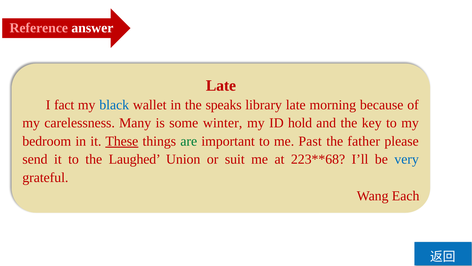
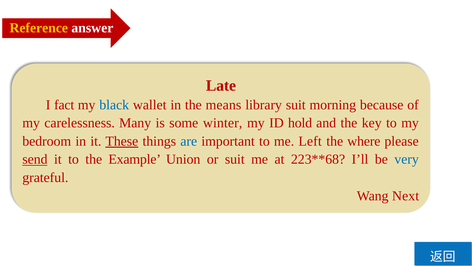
Reference colour: pink -> yellow
speaks: speaks -> means
library late: late -> suit
are colour: green -> blue
Past: Past -> Left
father: father -> where
send underline: none -> present
Laughed: Laughed -> Example
Each: Each -> Next
